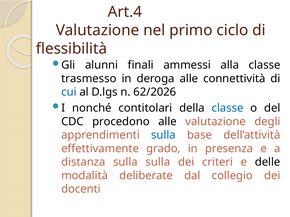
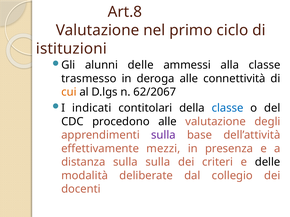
Art.4: Art.4 -> Art.8
flessibilità: flessibilità -> istituzioni
alunni finali: finali -> delle
cui colour: blue -> orange
62/2026: 62/2026 -> 62/2067
nonché: nonché -> indicati
sulla at (163, 135) colour: blue -> purple
grado: grado -> mezzi
